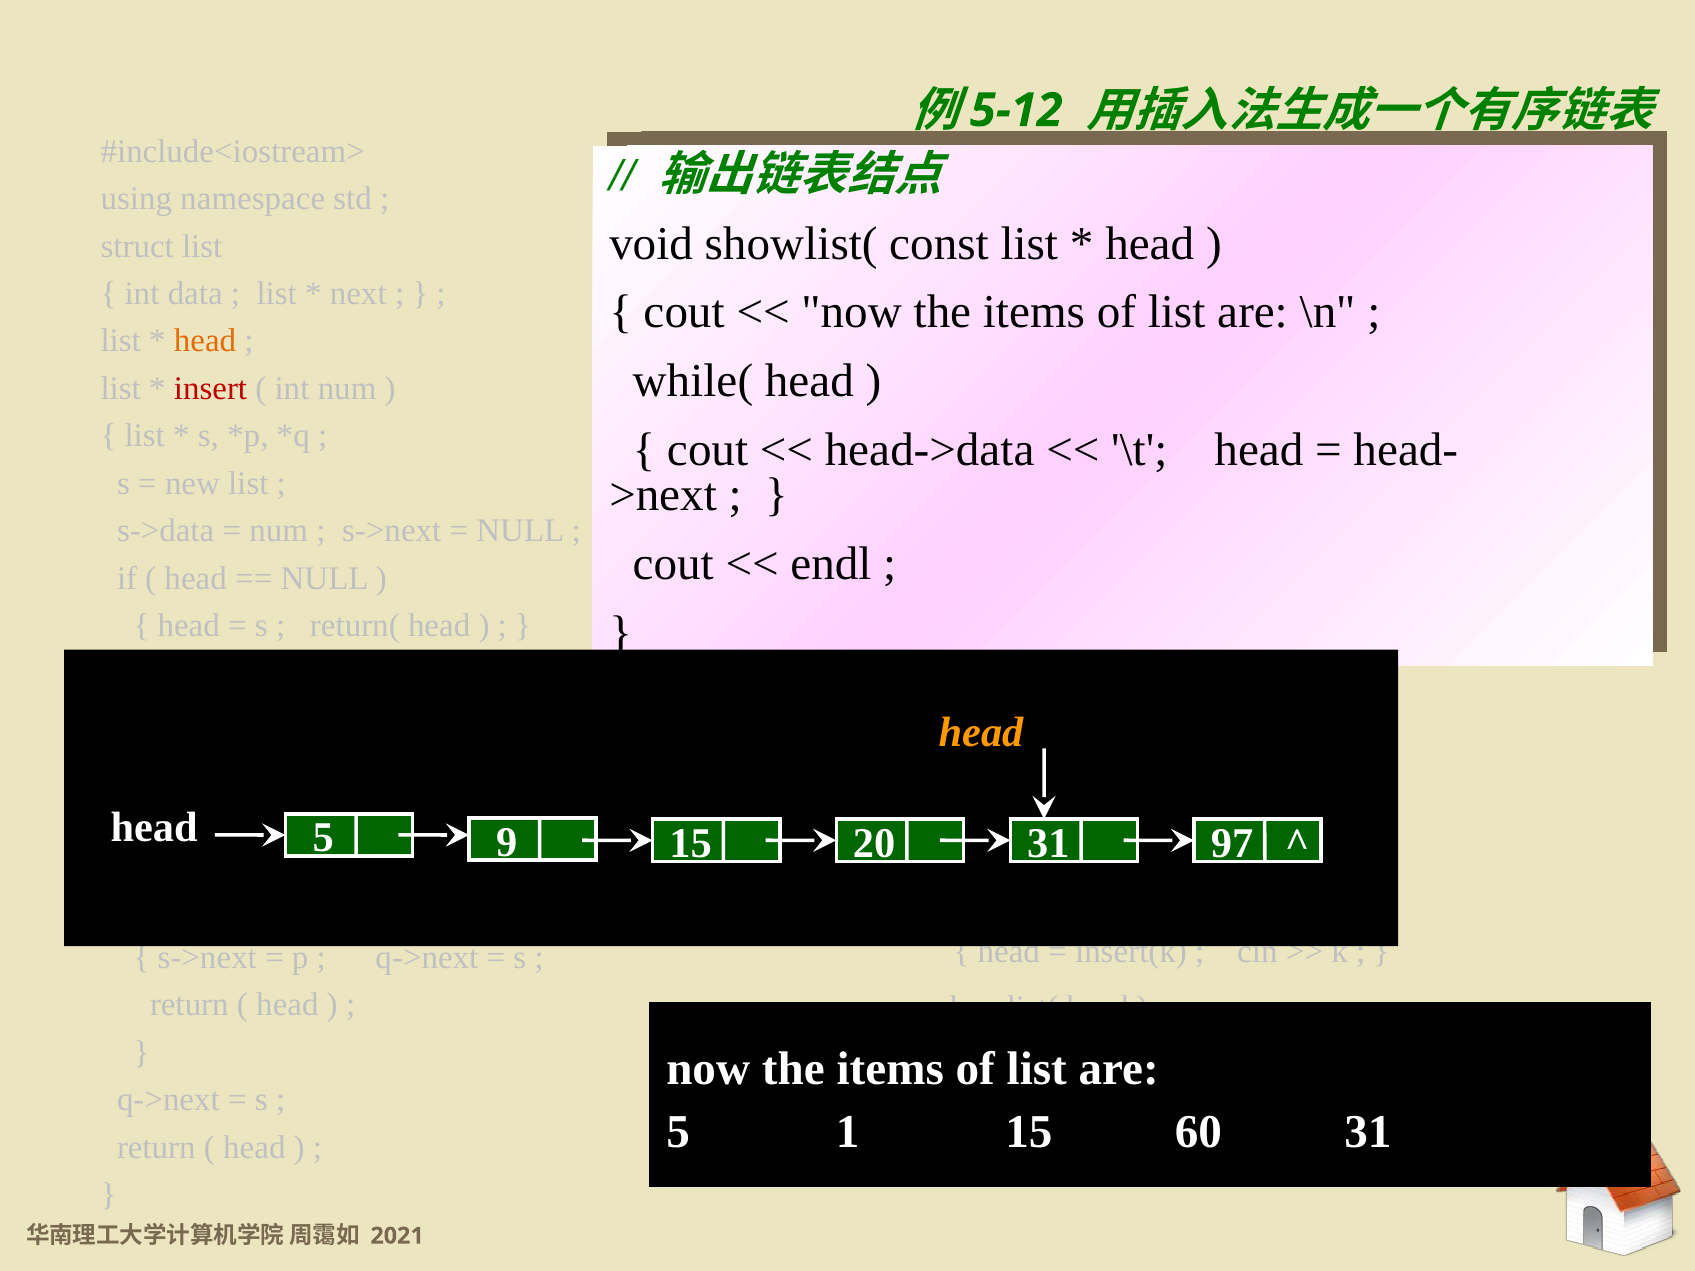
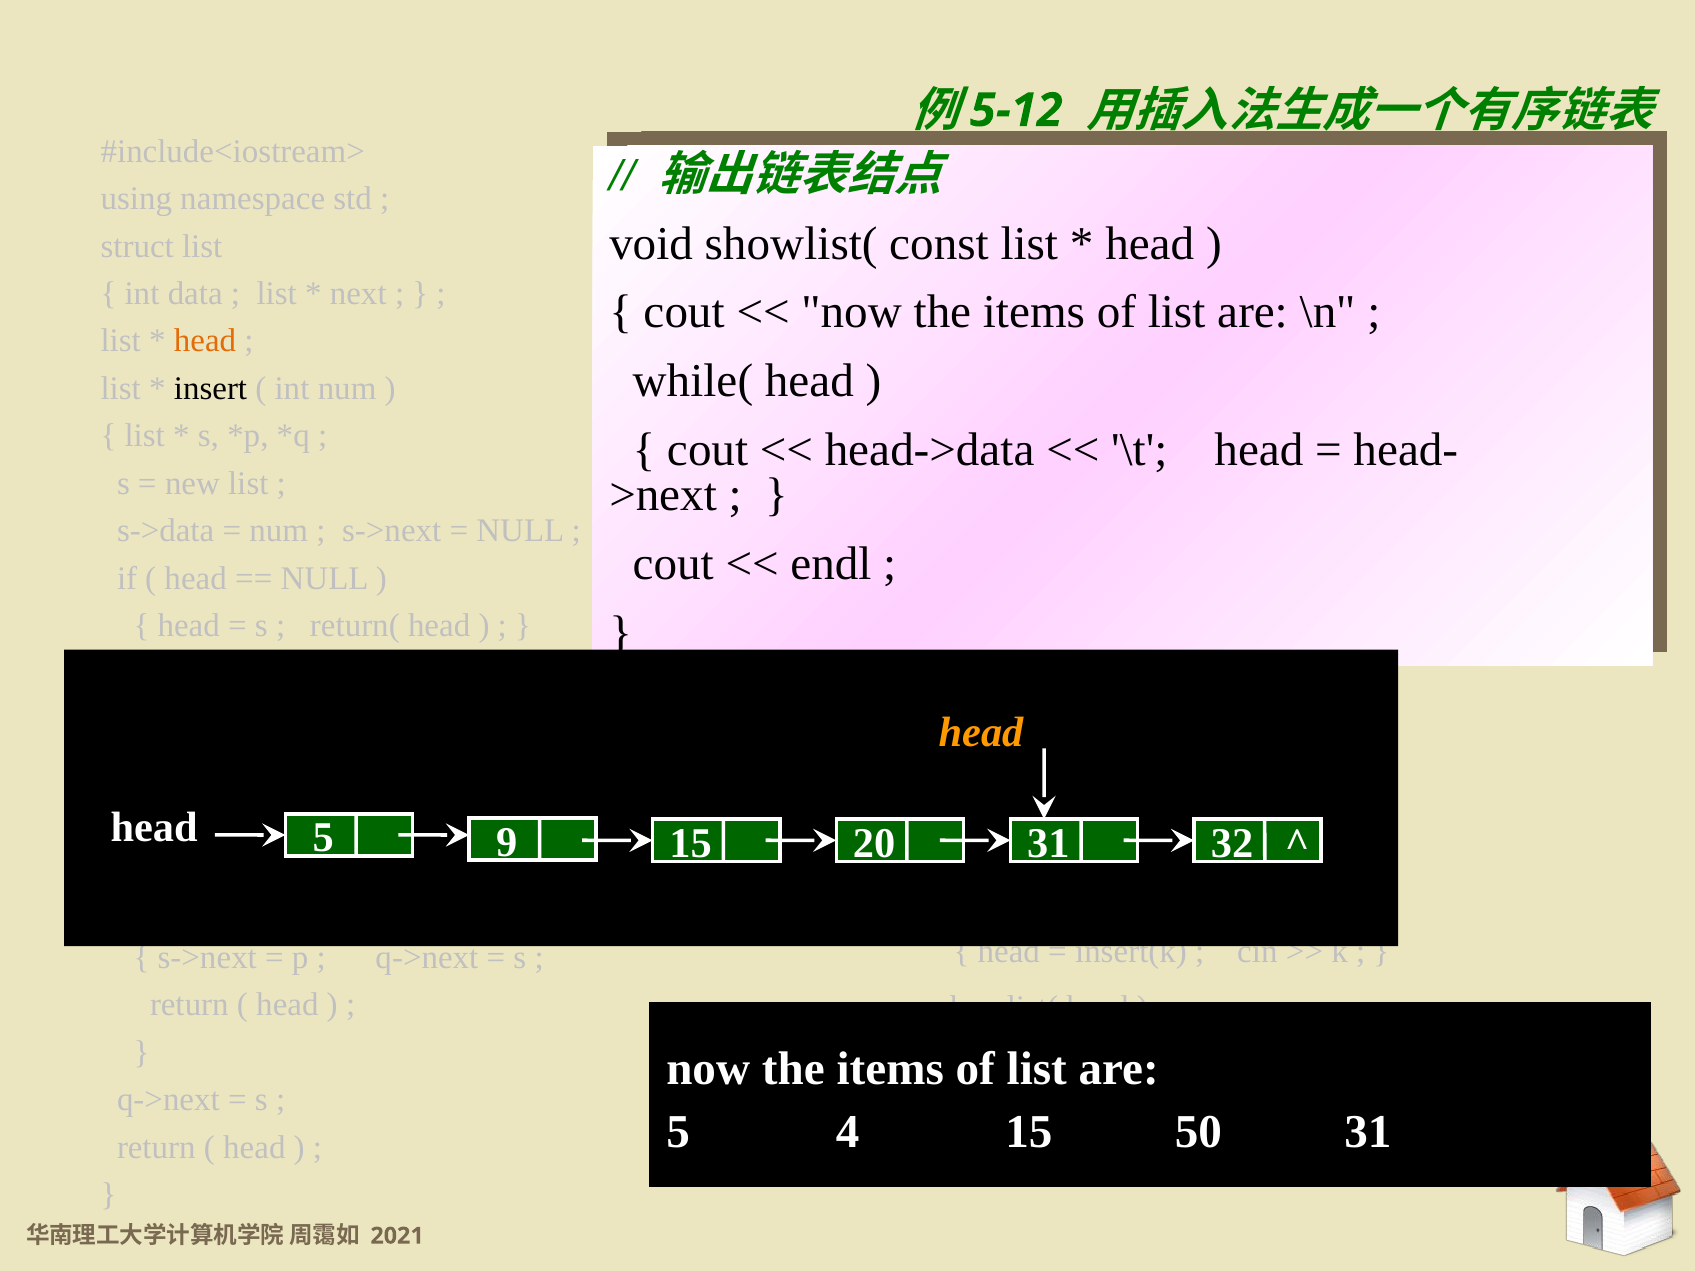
insert colour: red -> black
97: 97 -> 32
1: 1 -> 4
60: 60 -> 50
